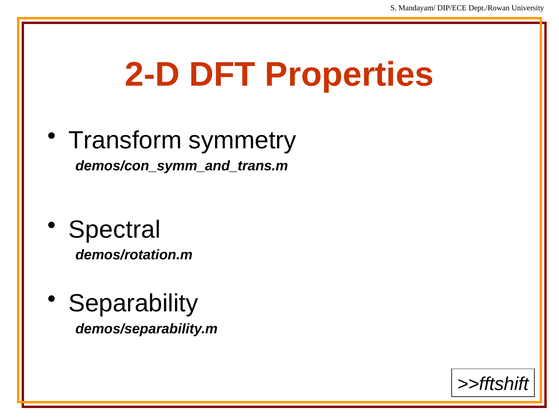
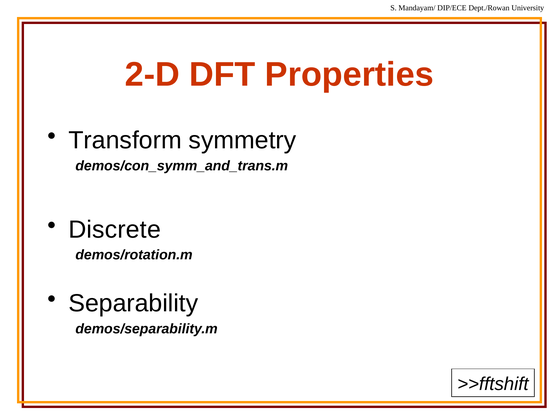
Spectral: Spectral -> Discrete
